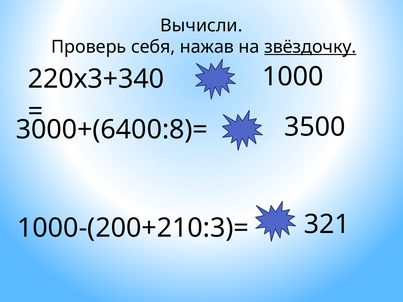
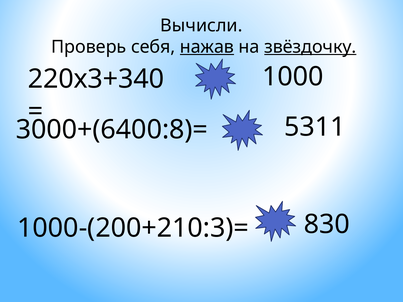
нажав underline: none -> present
3500: 3500 -> 5311
321: 321 -> 830
